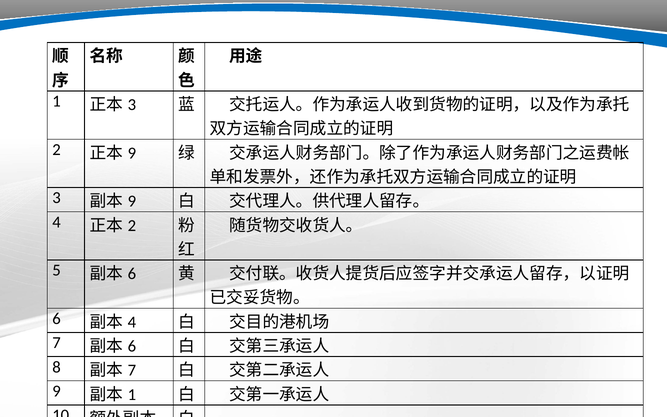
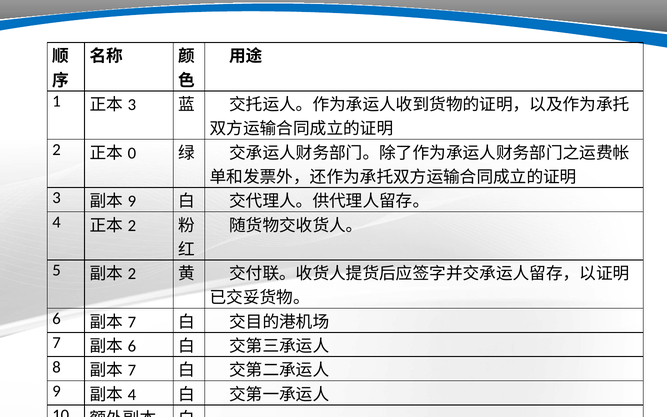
9 at (132, 153): 9 -> 0
6 at (132, 274): 6 -> 2
4 at (132, 322): 4 -> 7
1 at (132, 395): 1 -> 4
